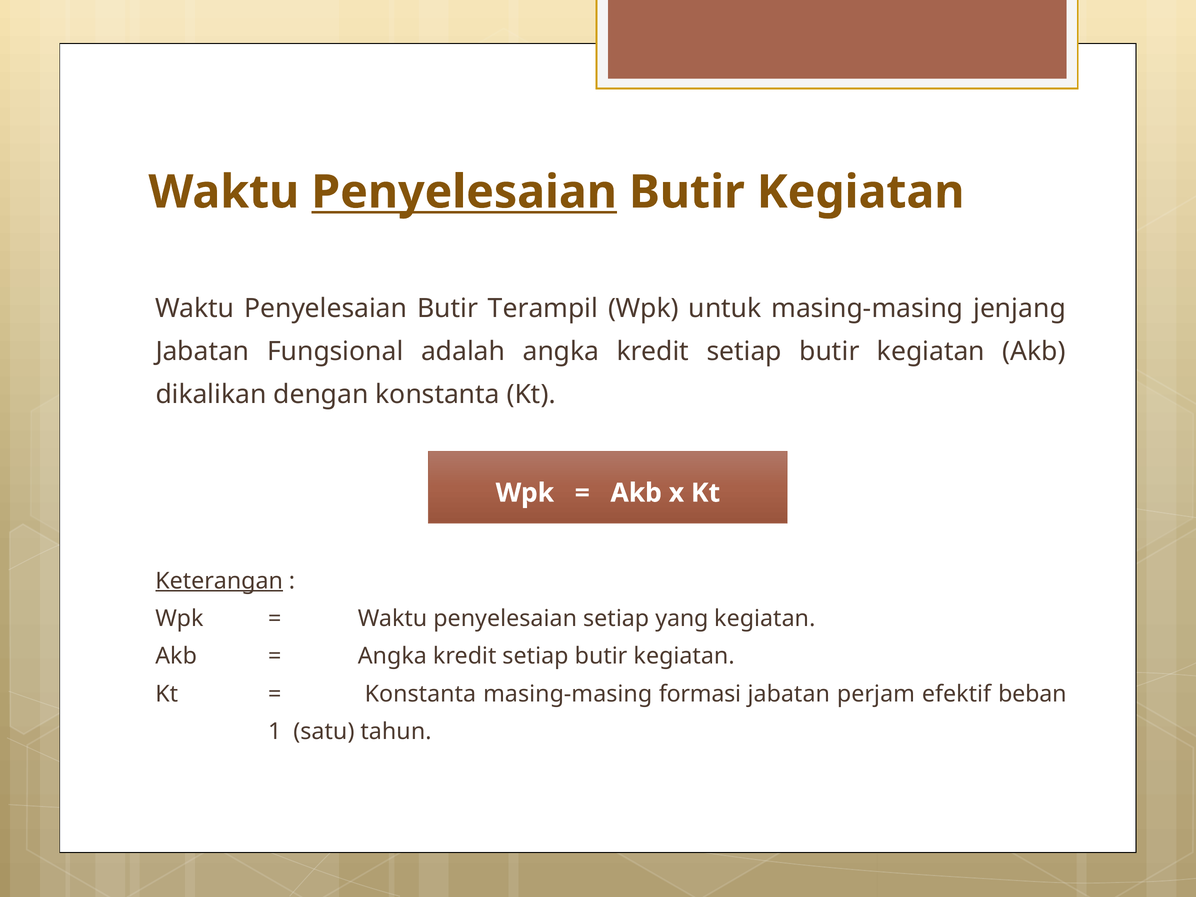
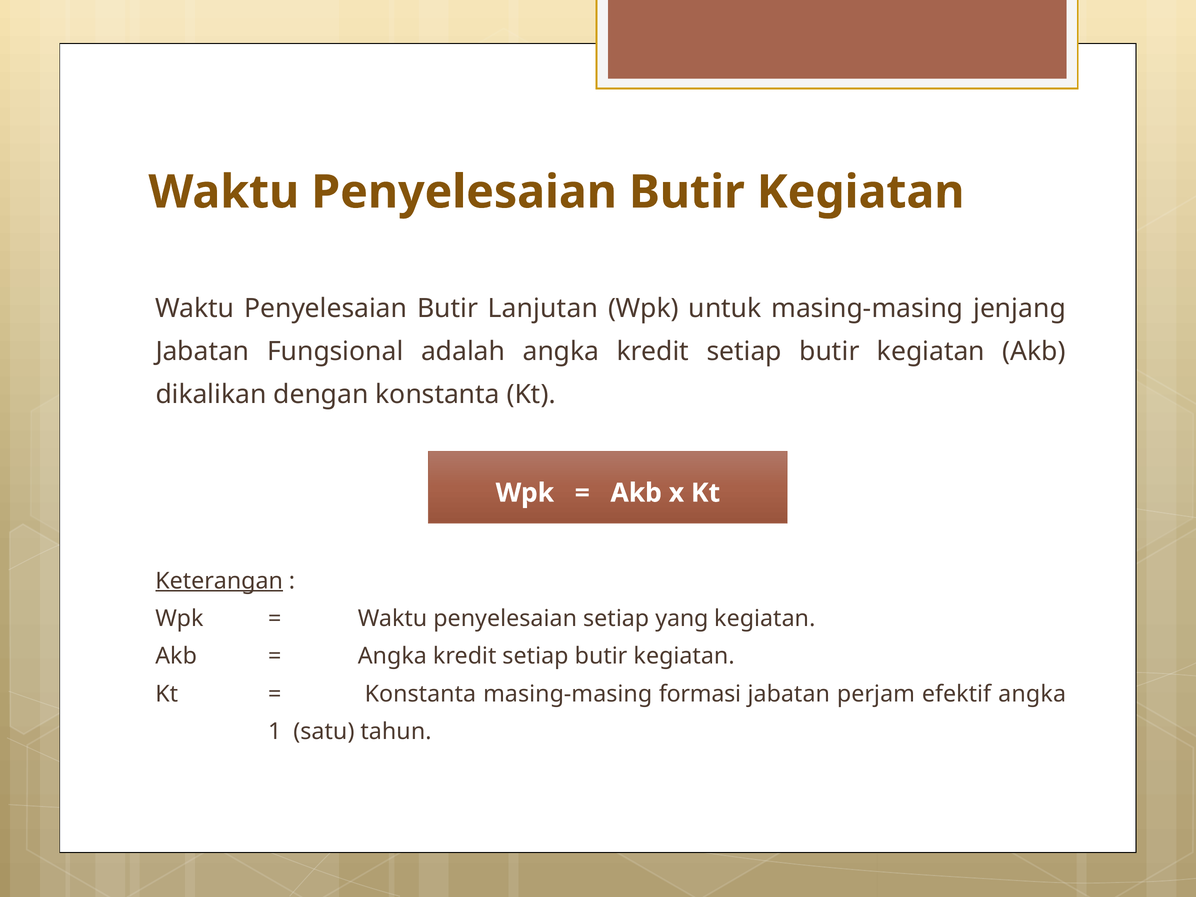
Penyelesaian at (464, 192) underline: present -> none
Terampil: Terampil -> Lanjutan
efektif beban: beban -> angka
